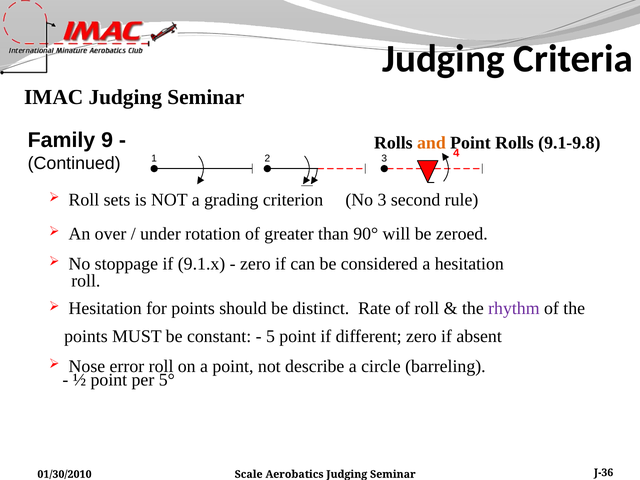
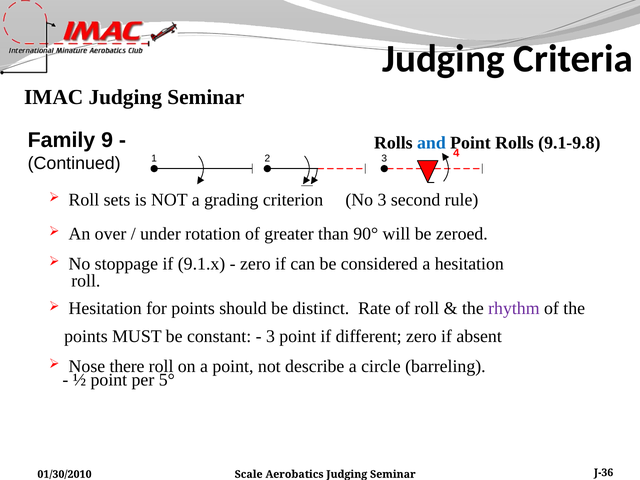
and colour: orange -> blue
5 at (271, 336): 5 -> 3
error: error -> there
